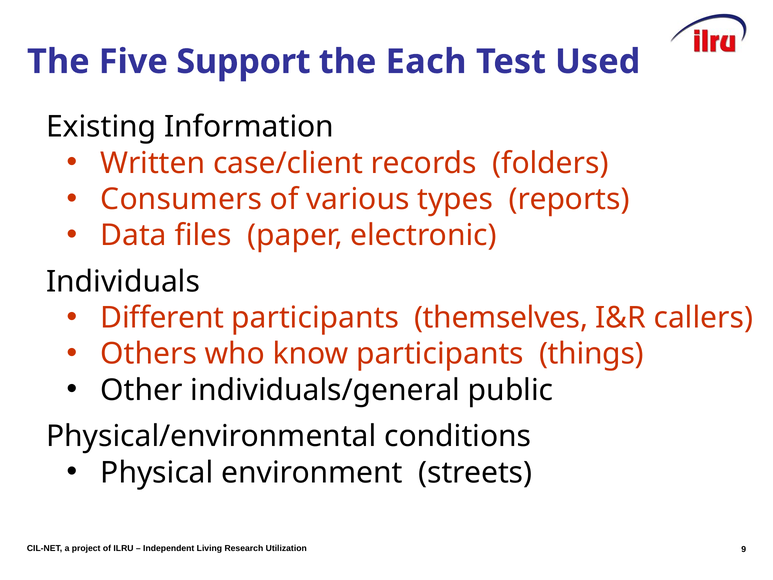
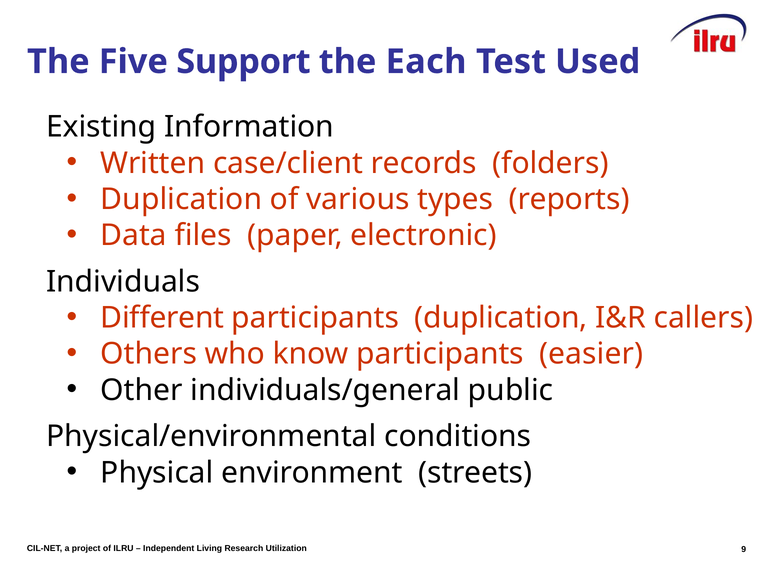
Consumers at (181, 199): Consumers -> Duplication
participants themselves: themselves -> duplication
things: things -> easier
